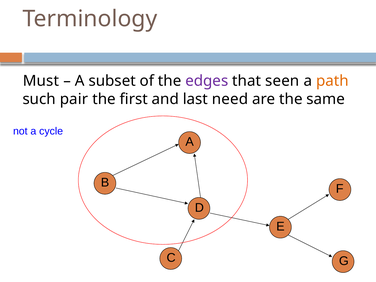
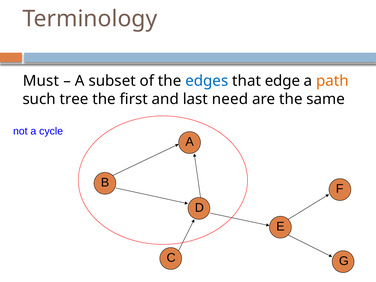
edges colour: purple -> blue
seen: seen -> edge
pair: pair -> tree
